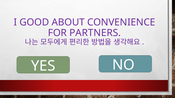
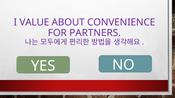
GOOD: GOOD -> VALUE
